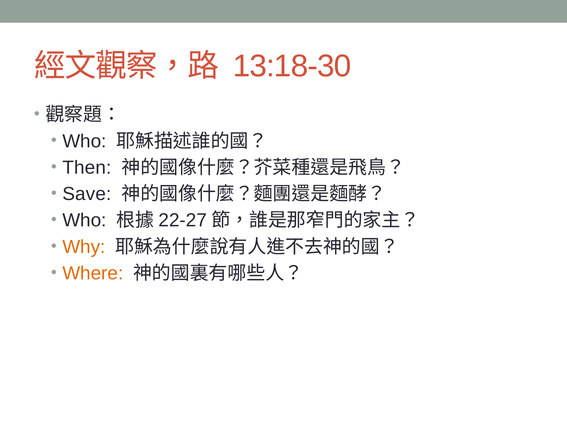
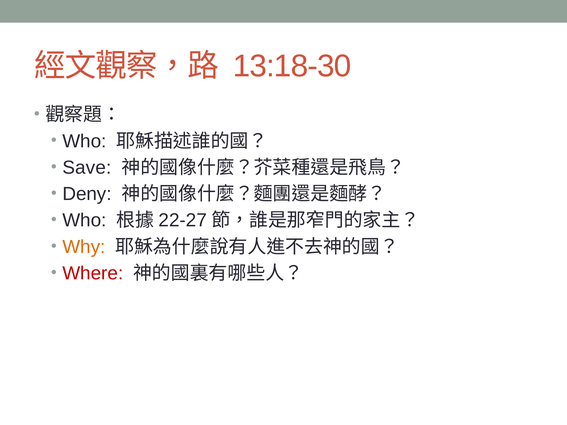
Then: Then -> Save
Save: Save -> Deny
Where colour: orange -> red
